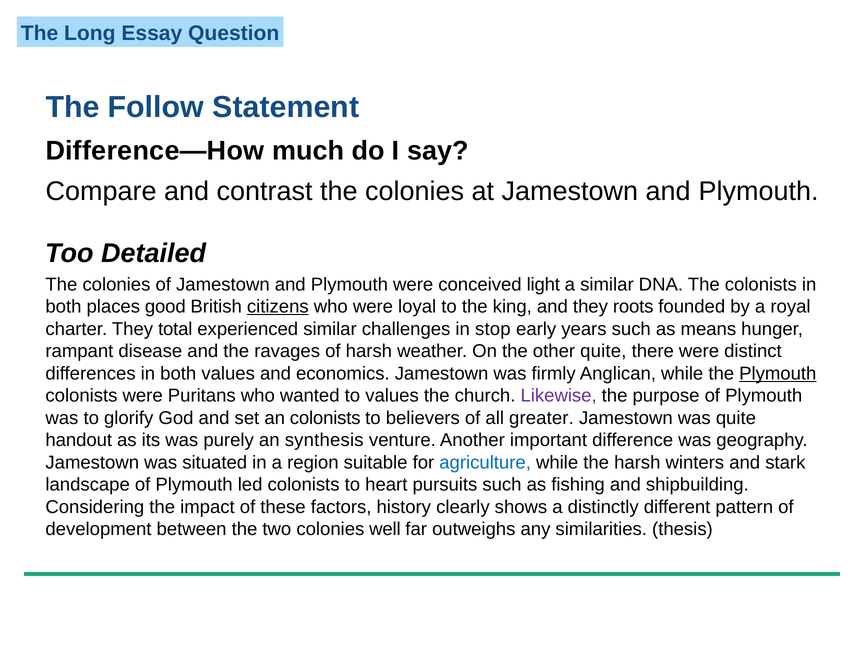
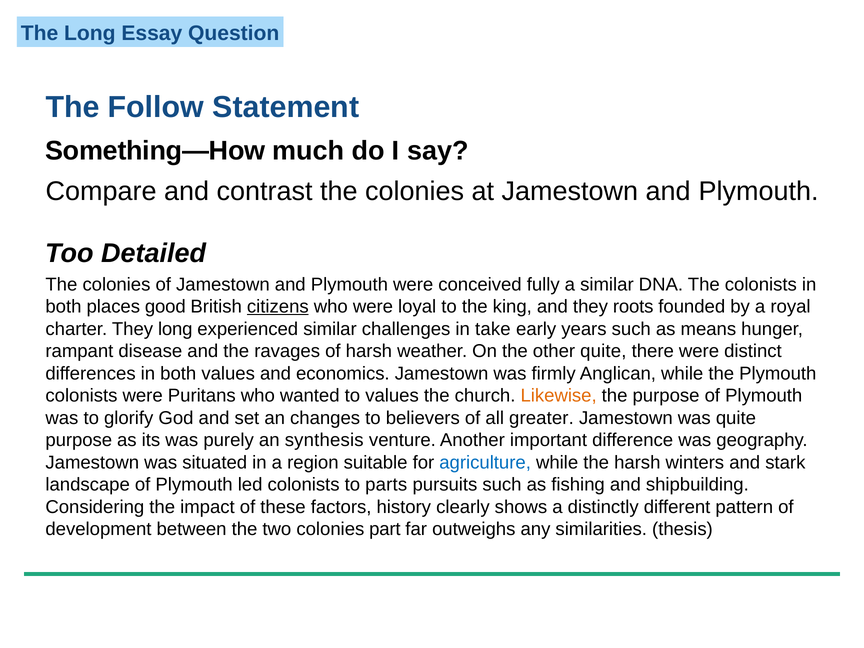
Difference—How: Difference—How -> Something—How
light: light -> fully
They total: total -> long
stop: stop -> take
Plymouth at (778, 373) underline: present -> none
Likewise colour: purple -> orange
an colonists: colonists -> changes
handout at (79, 440): handout -> purpose
heart: heart -> parts
well: well -> part
